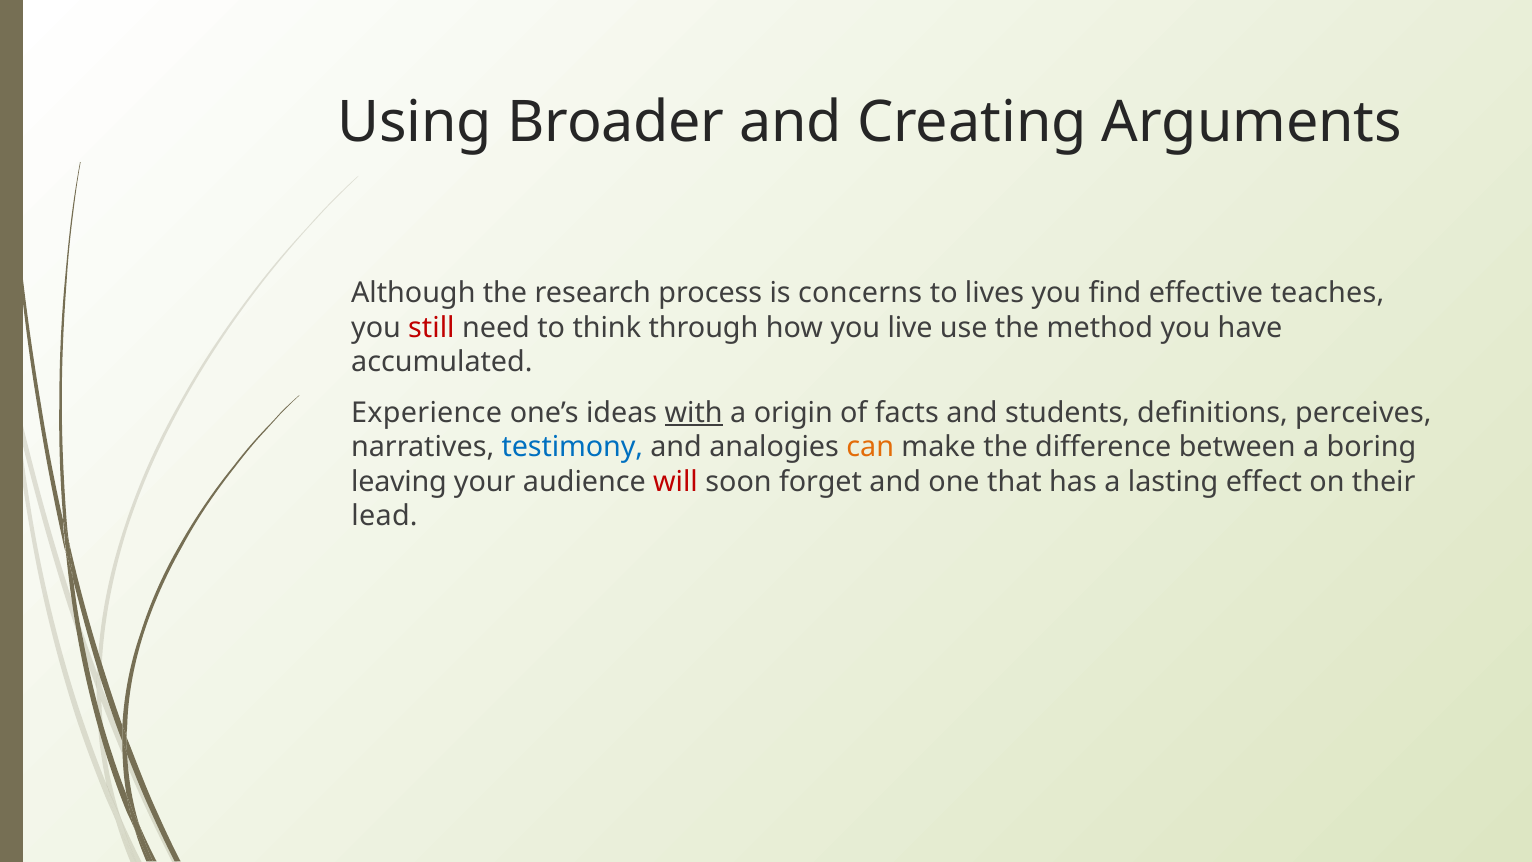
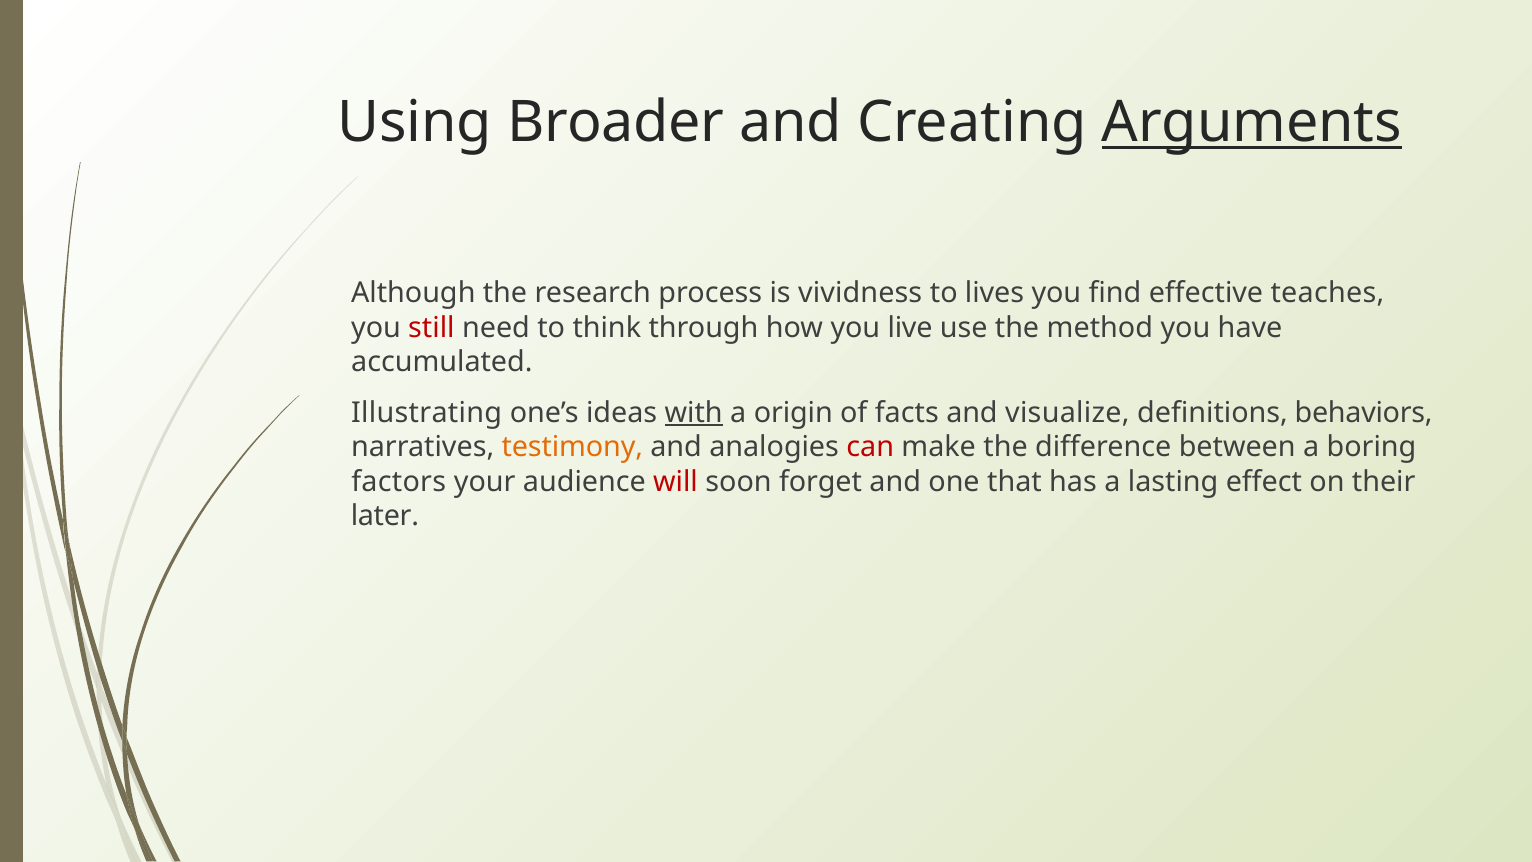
Arguments underline: none -> present
concerns: concerns -> vividness
Experience: Experience -> Illustrating
students: students -> visualize
perceives: perceives -> behaviors
testimony colour: blue -> orange
can colour: orange -> red
leaving: leaving -> factors
lead: lead -> later
